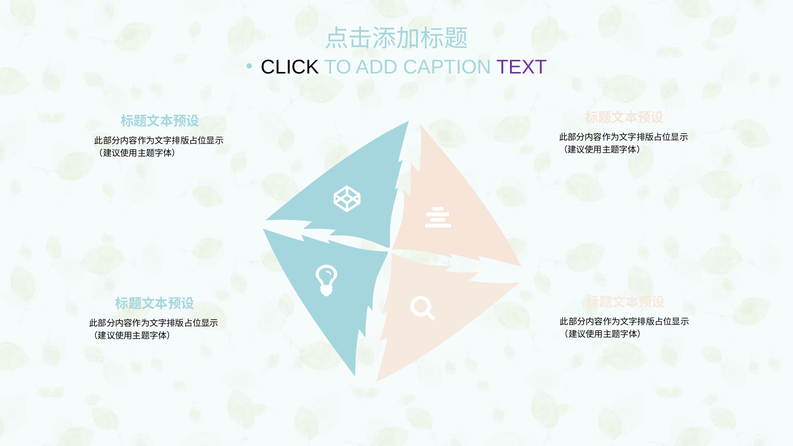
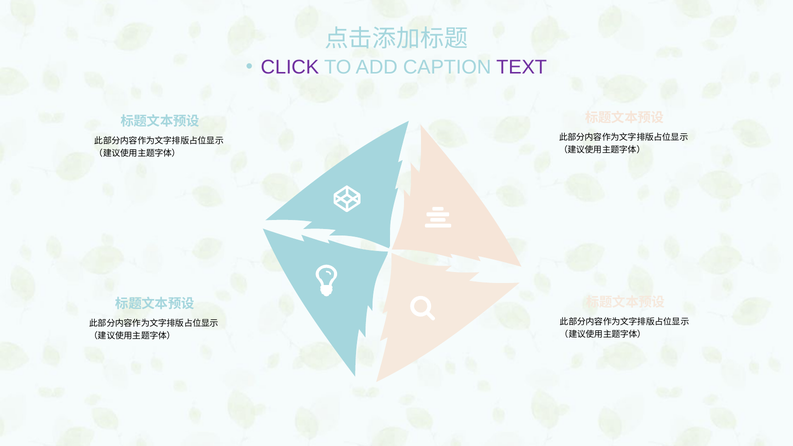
CLICK colour: black -> purple
